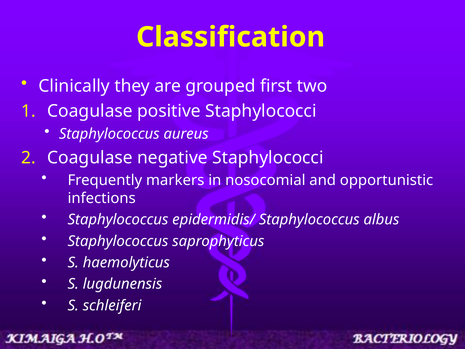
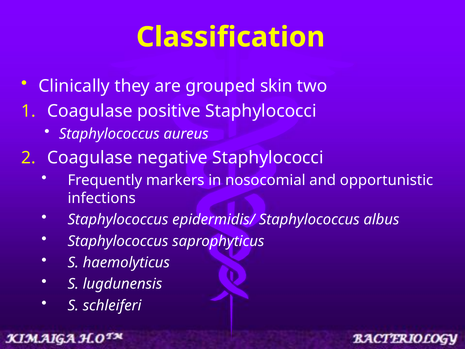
first: first -> skin
